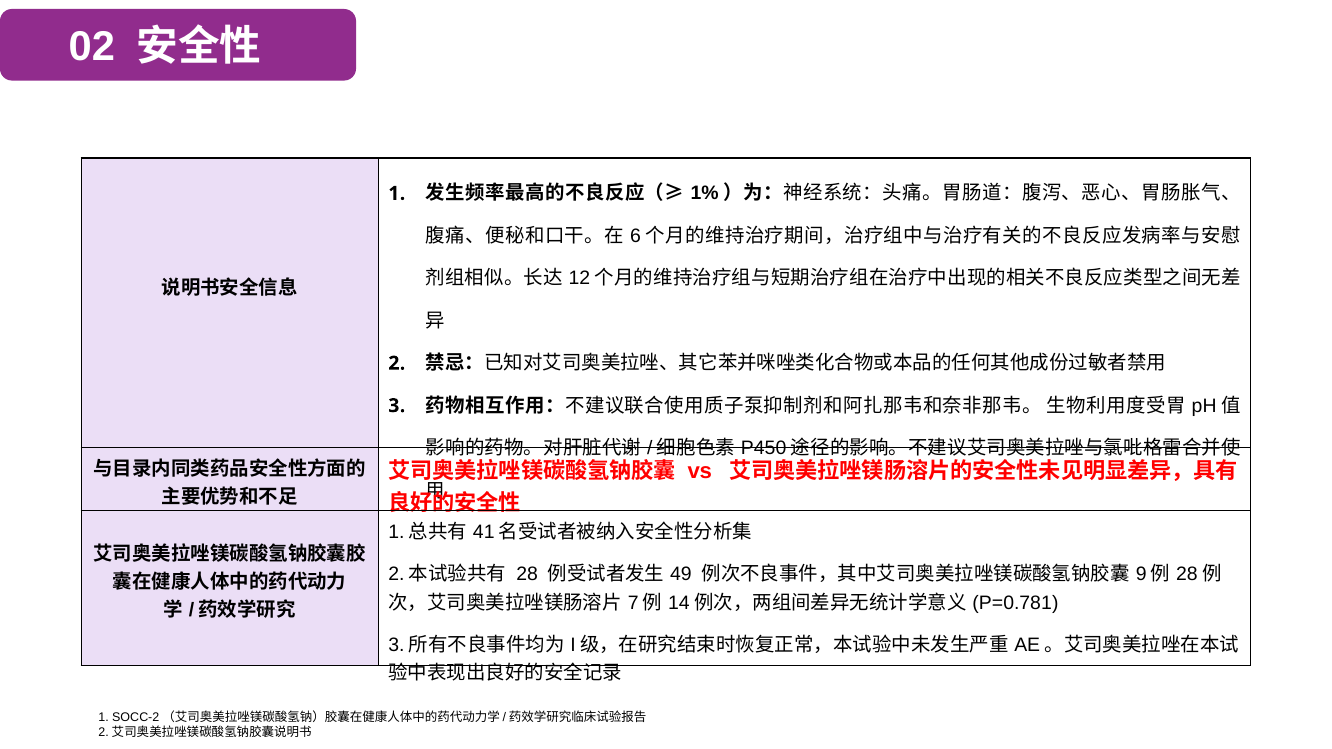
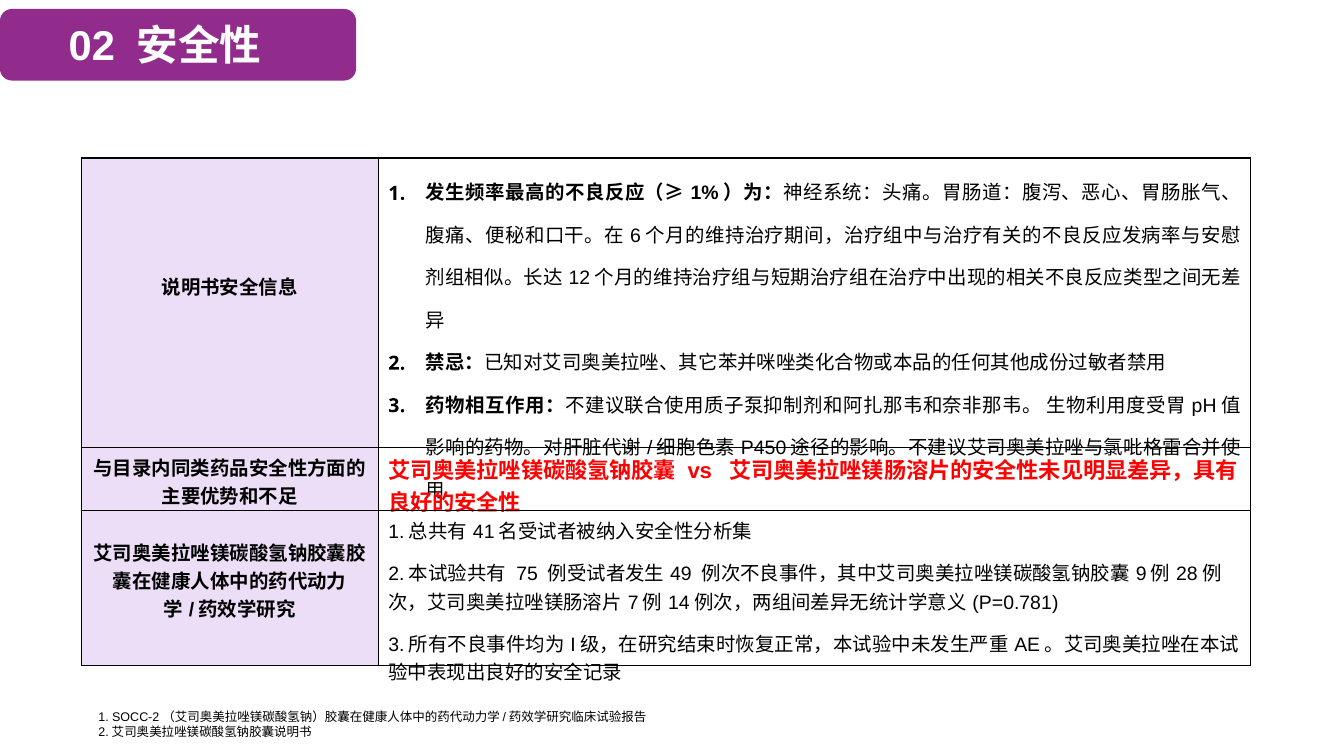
28: 28 -> 75
